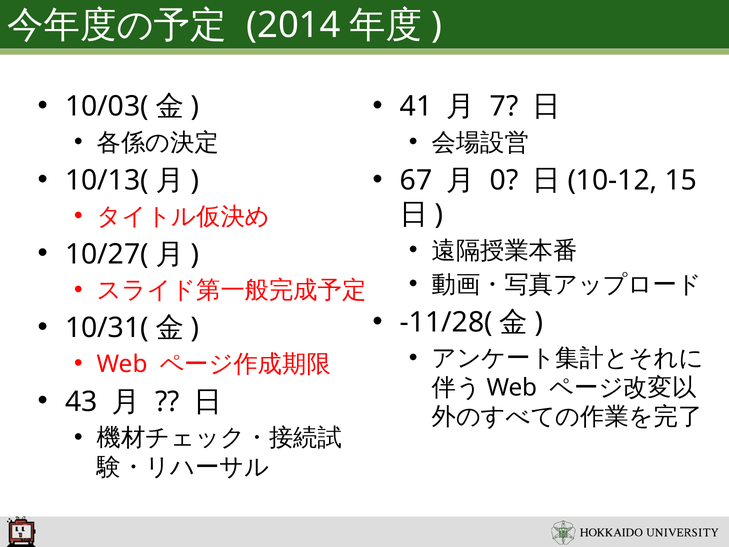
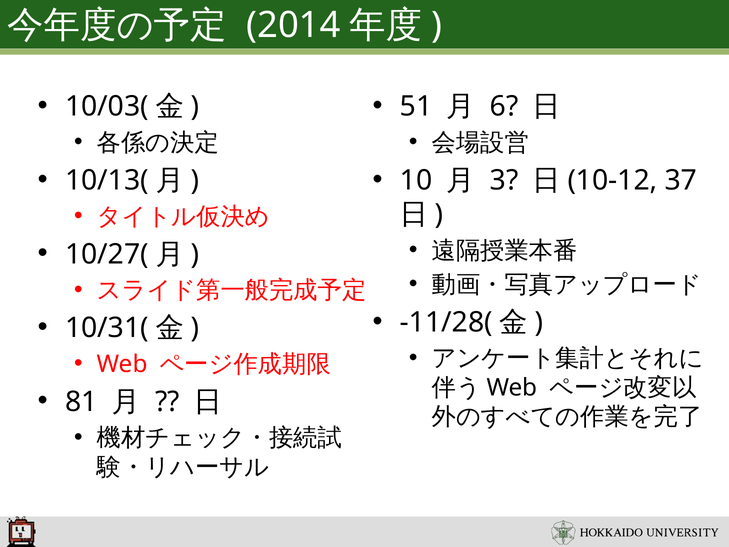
41: 41 -> 51
7: 7 -> 6
67: 67 -> 10
0: 0 -> 3
15: 15 -> 37
43: 43 -> 81
